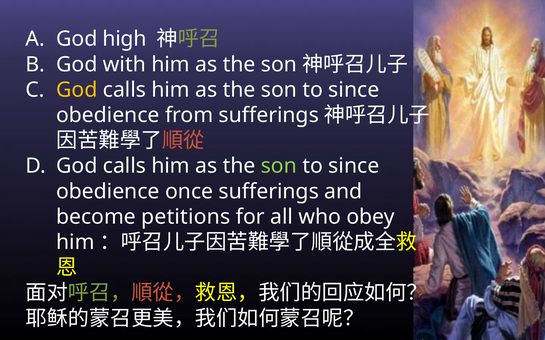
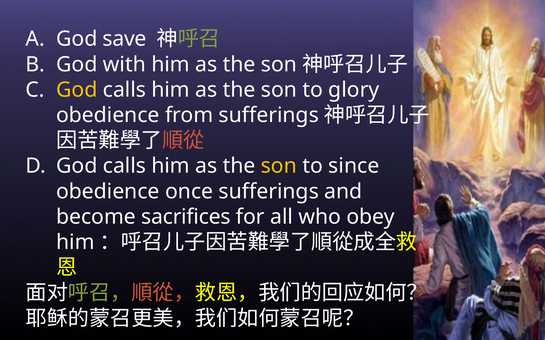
high: high -> save
since at (354, 90): since -> glory
son at (279, 166) colour: light green -> yellow
petitions: petitions -> sacrifices
